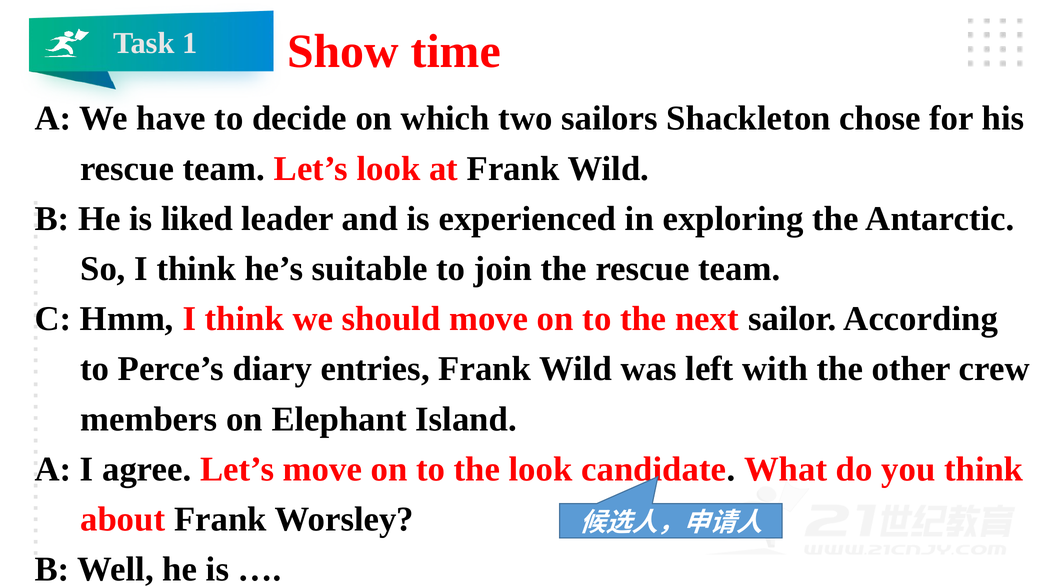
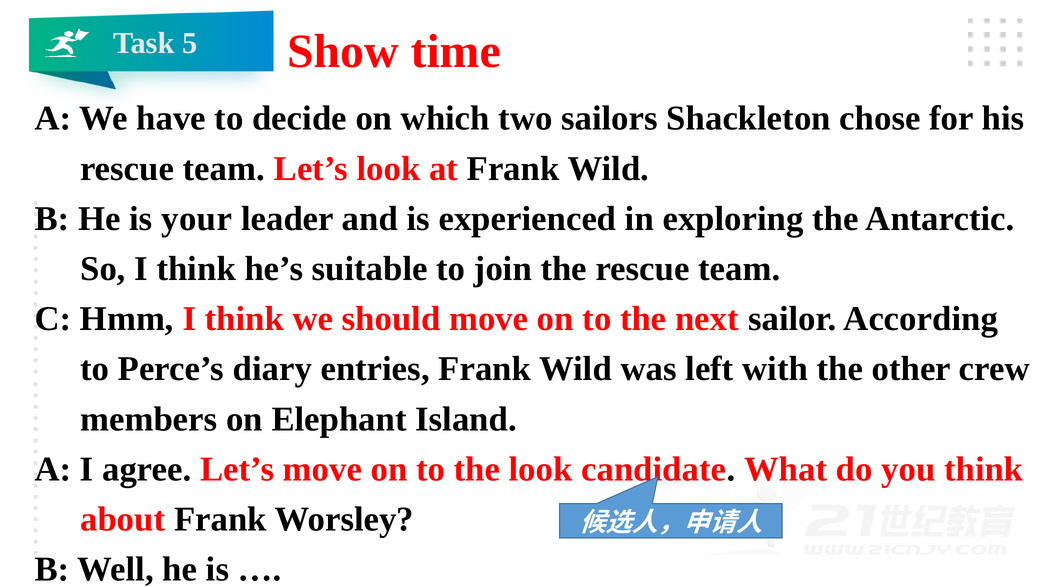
1: 1 -> 5
liked: liked -> your
